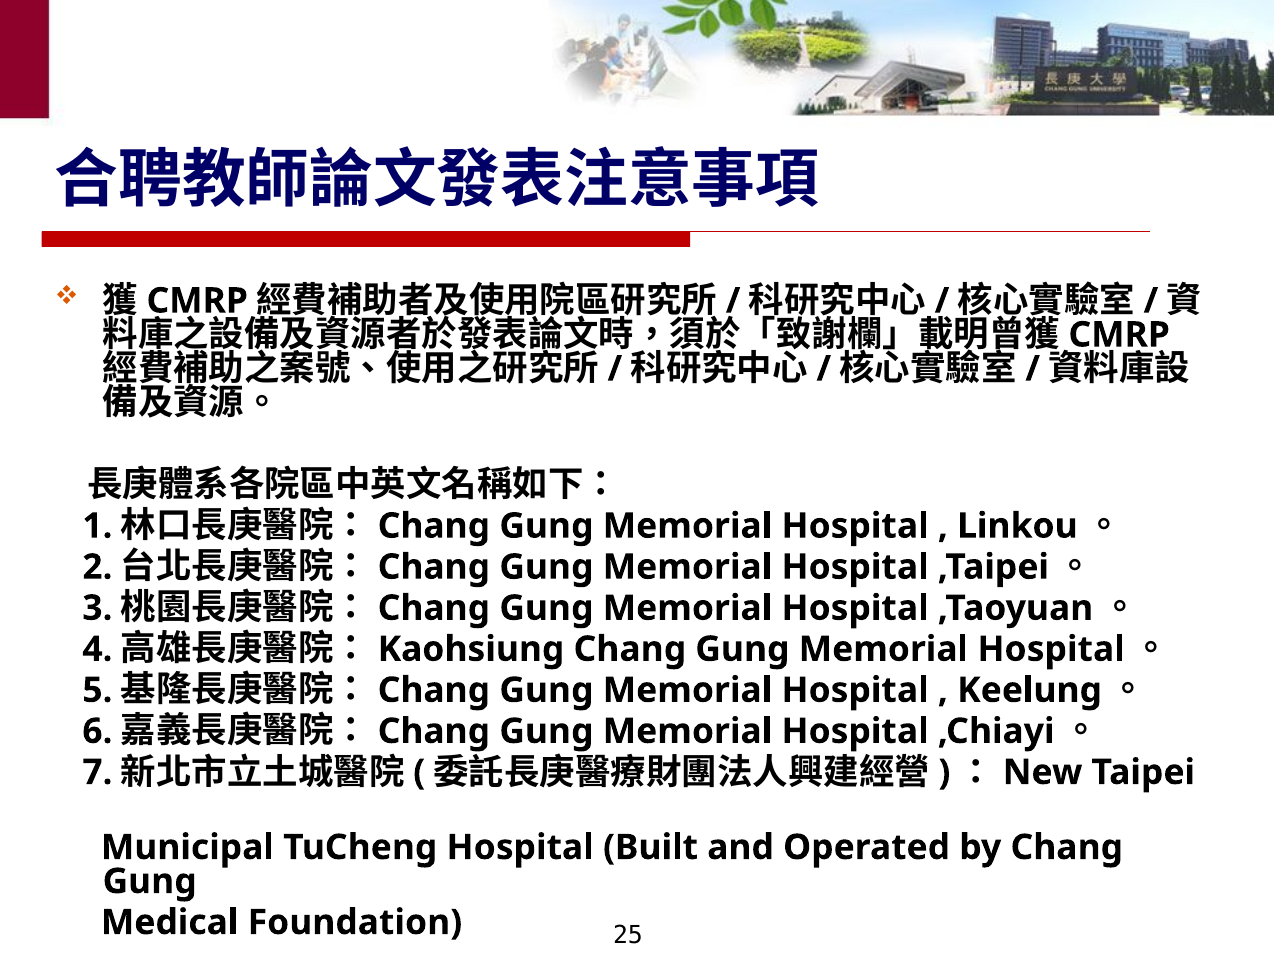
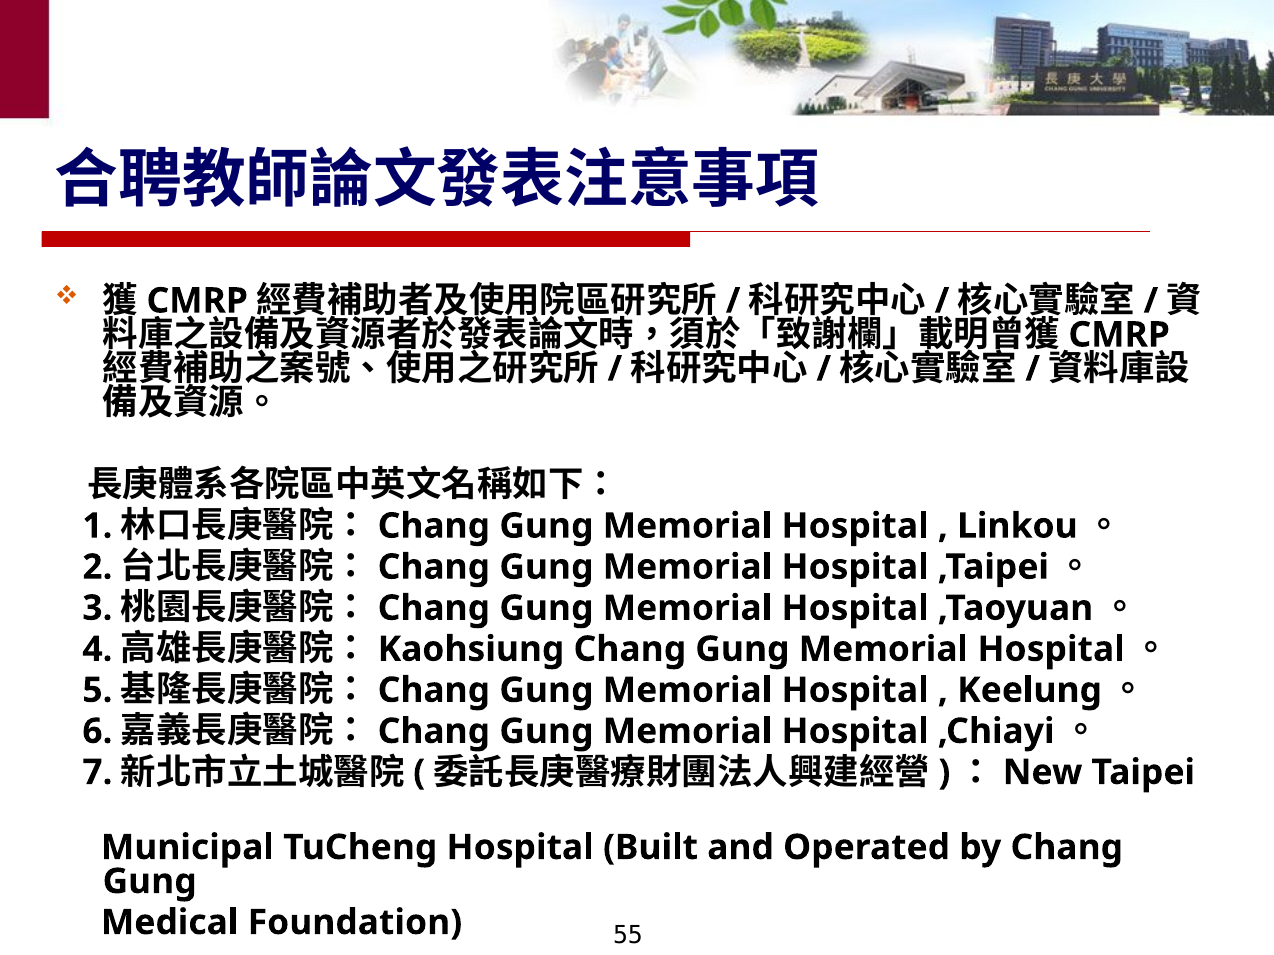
25: 25 -> 55
